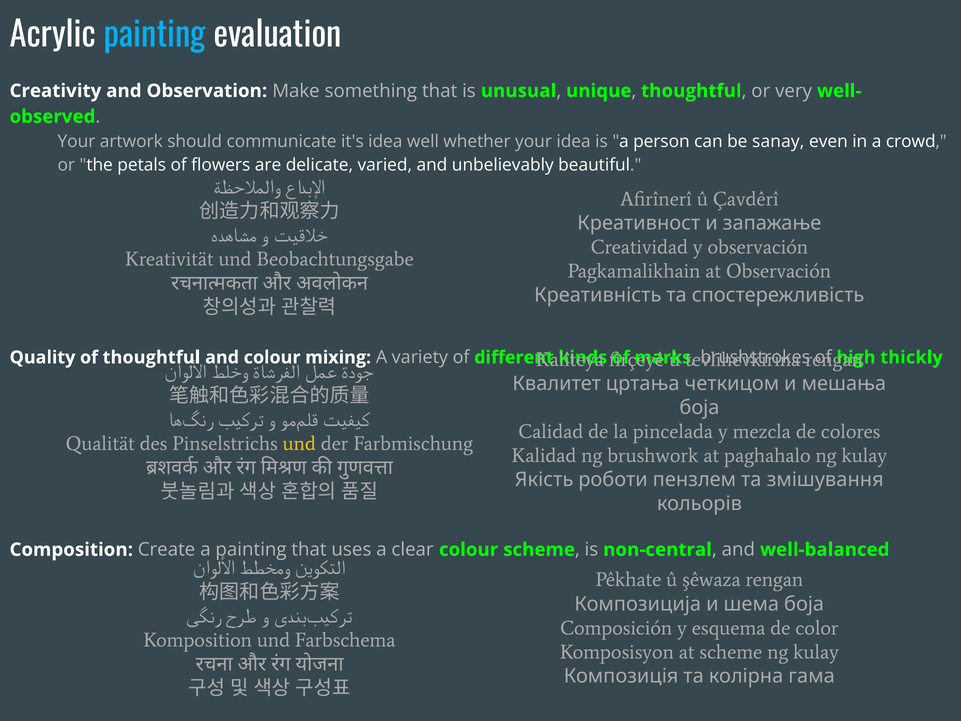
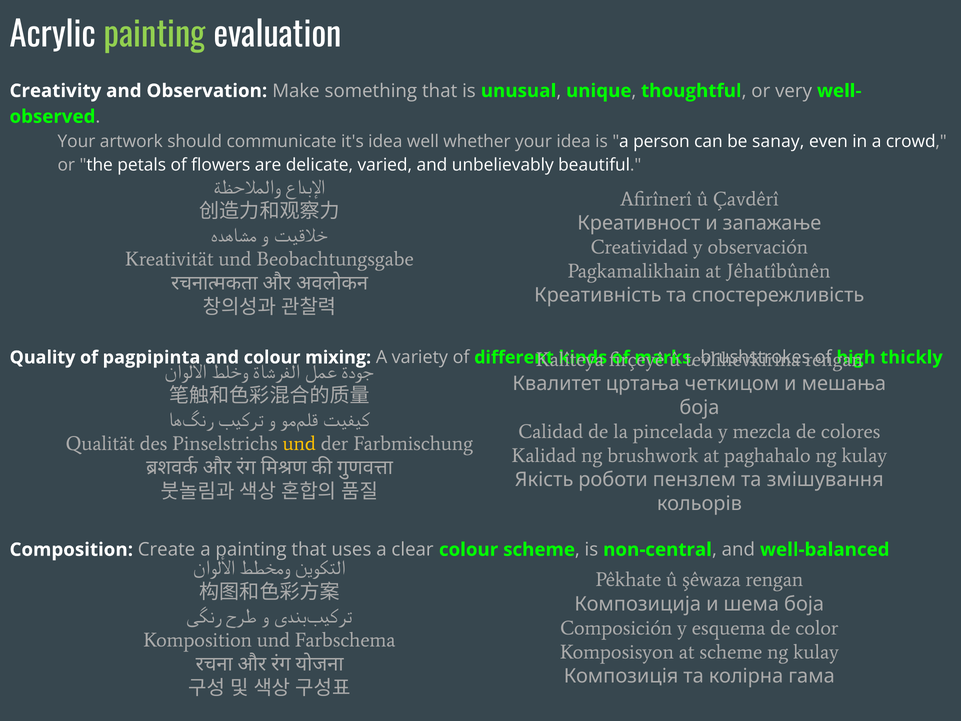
painting at (155, 35) colour: light blue -> light green
at Observación: Observación -> Jêhatîbûnên
of thoughtful: thoughtful -> pagpipinta
